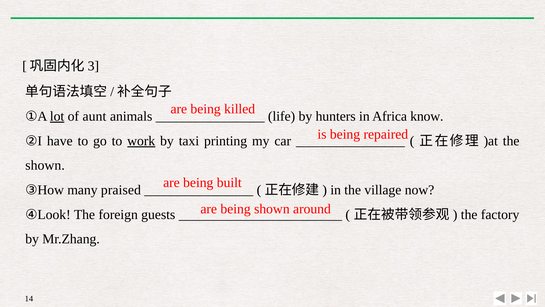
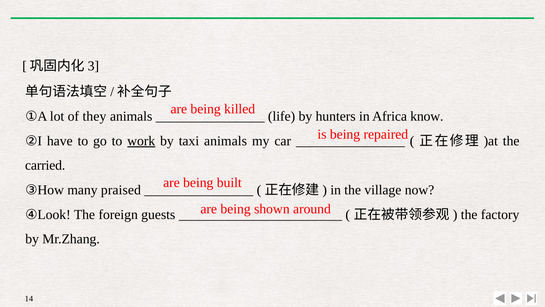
lot underline: present -> none
aunt: aunt -> they
taxi printing: printing -> animals
shown at (45, 165): shown -> carried
